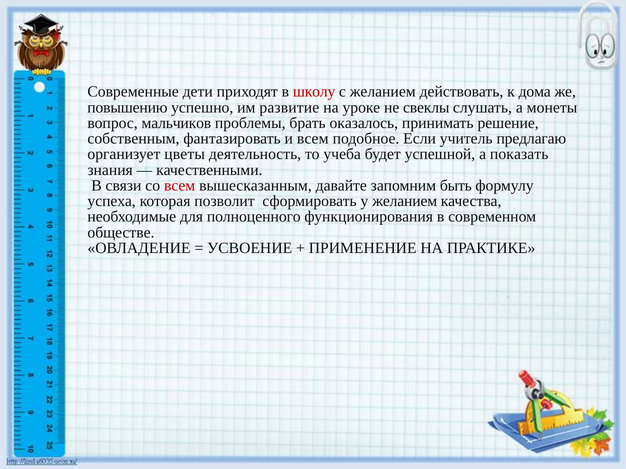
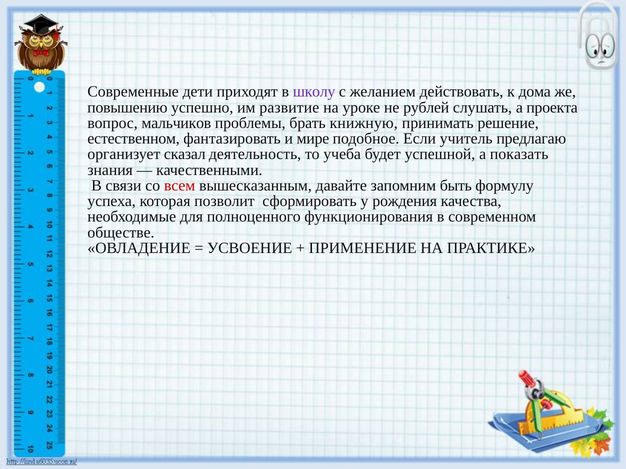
школу colour: red -> purple
свеклы: свеклы -> рублей
монеты: монеты -> проекта
оказалось: оказалось -> книжную
собственным: собственным -> естественном
и всем: всем -> мире
цветы: цветы -> сказал
у желанием: желанием -> рождения
